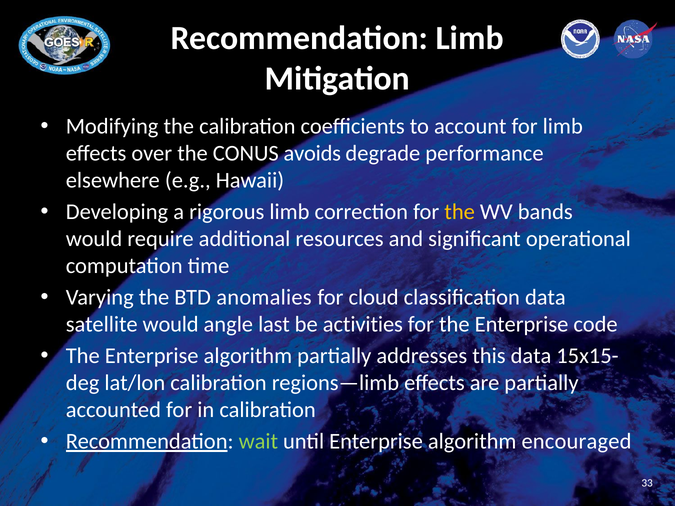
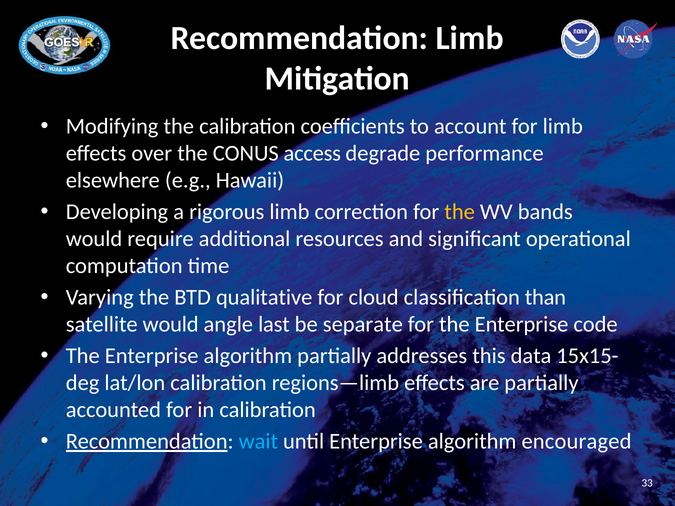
avoids: avoids -> access
anomalies: anomalies -> qualitative
classification data: data -> than
activities: activities -> separate
wait colour: light green -> light blue
